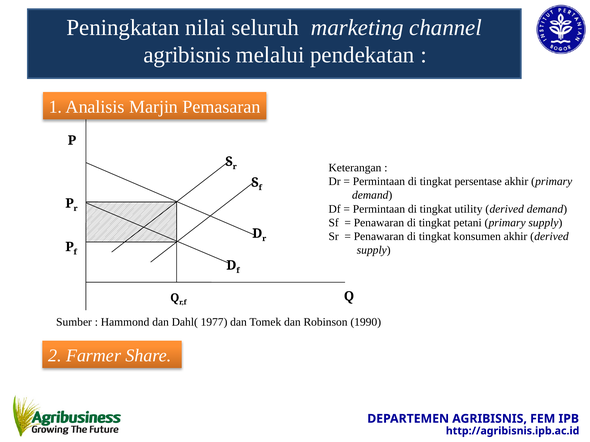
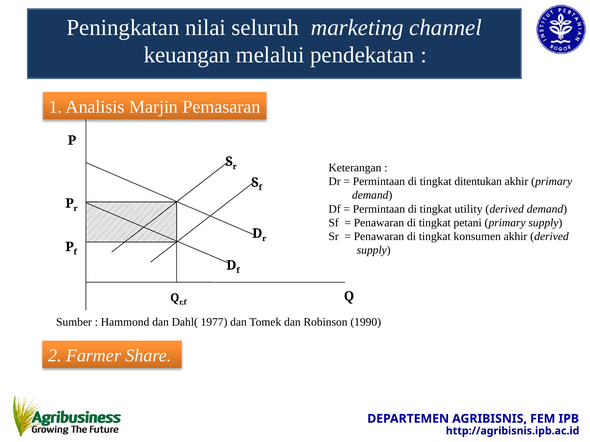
agribisnis at (187, 55): agribisnis -> keuangan
persentase: persentase -> ditentukan
